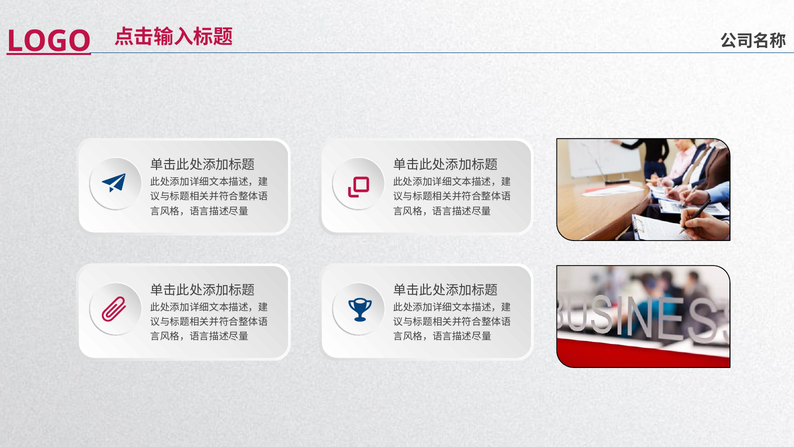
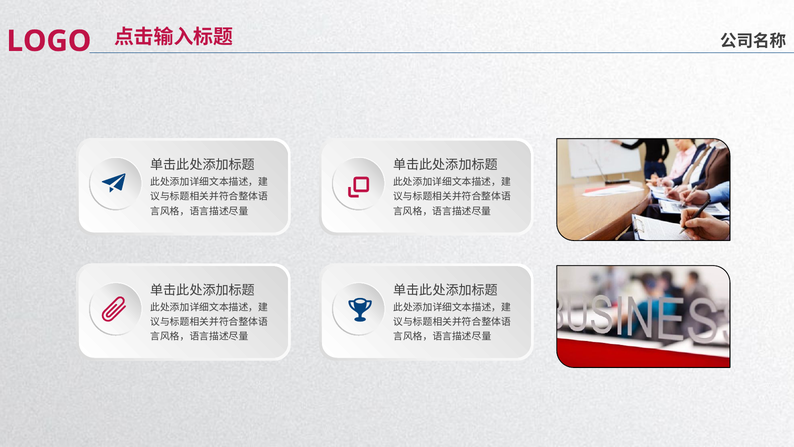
LOGO underline: present -> none
